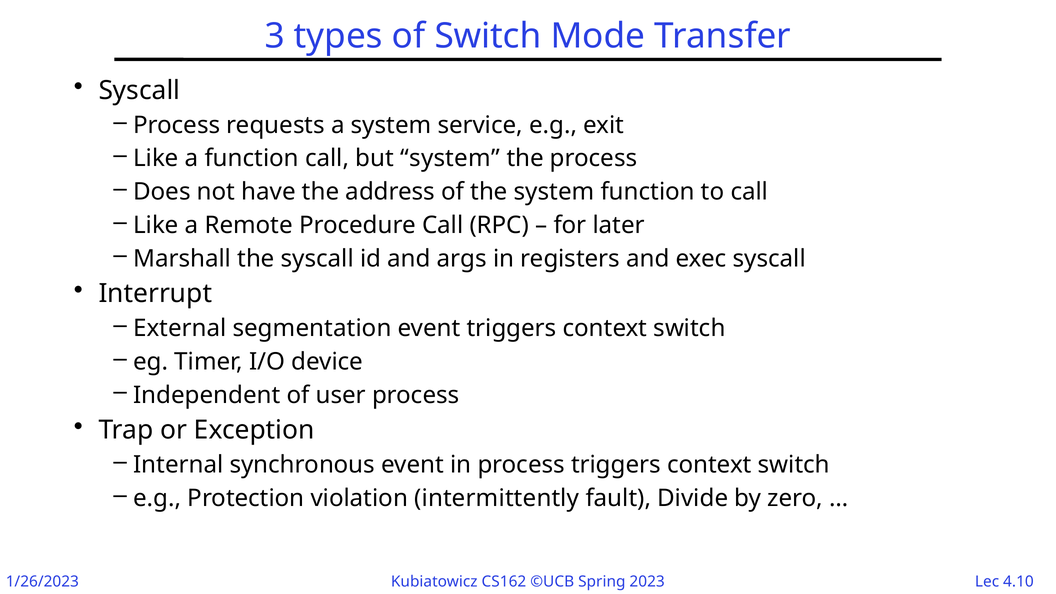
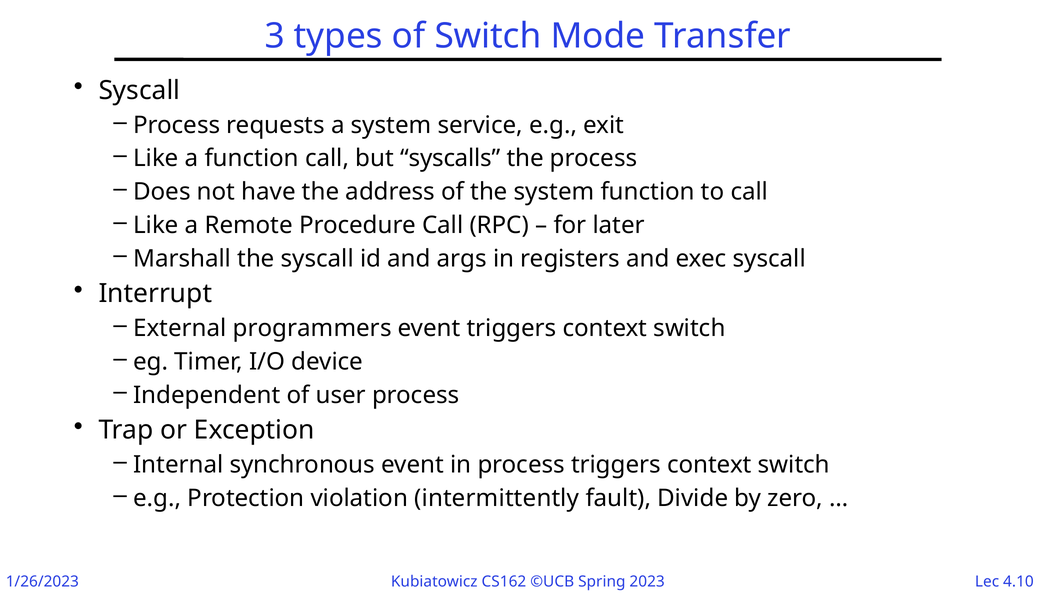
but system: system -> syscalls
segmentation: segmentation -> programmers
